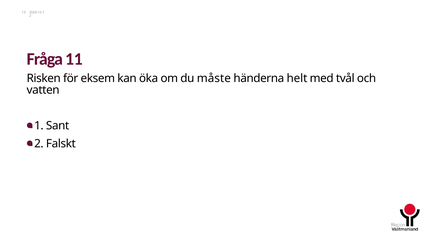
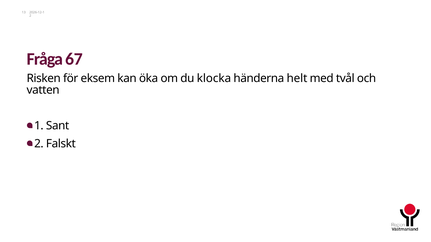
11: 11 -> 67
måste: måste -> klocka
